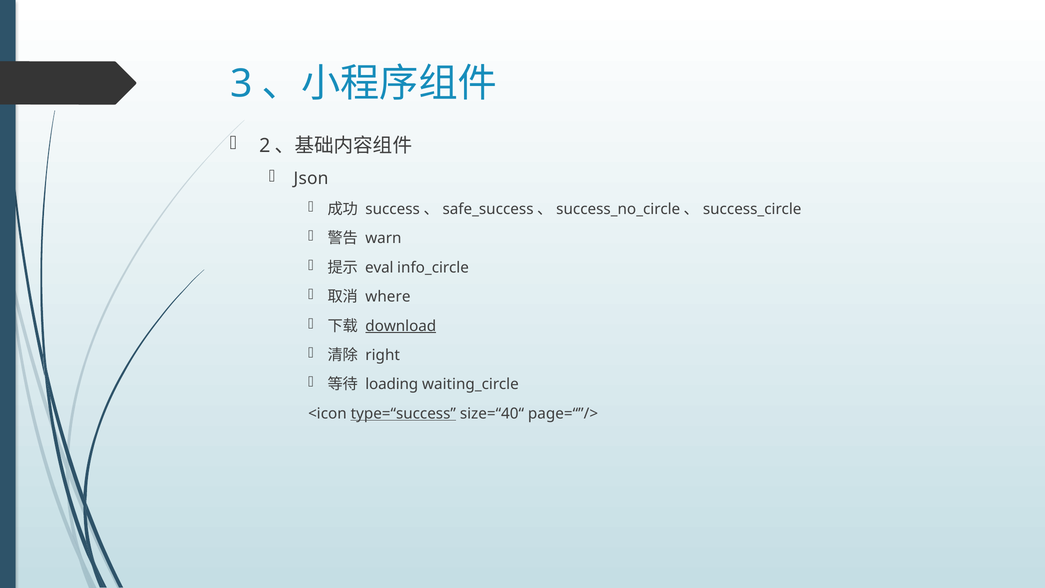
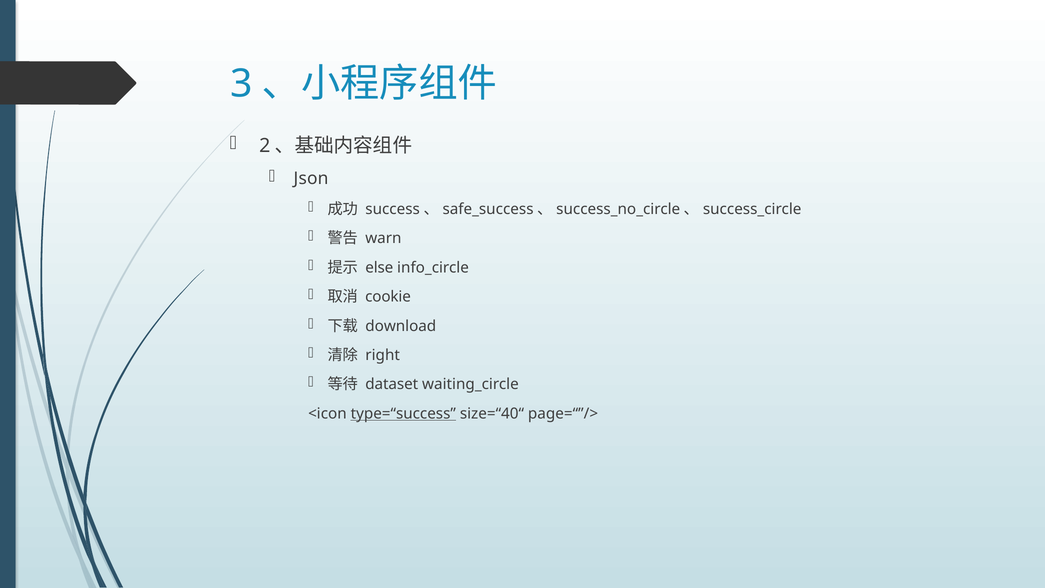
eval: eval -> else
where: where -> cookie
download underline: present -> none
loading: loading -> dataset
